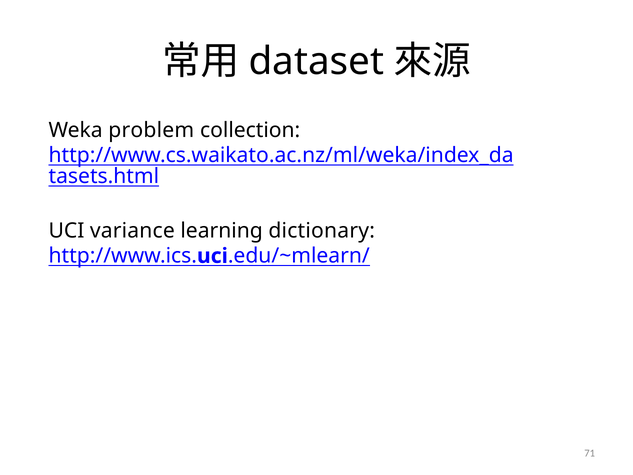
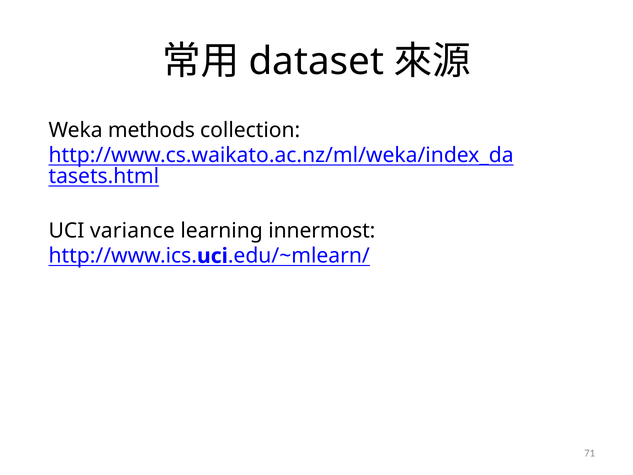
problem: problem -> methods
dictionary: dictionary -> innermost
